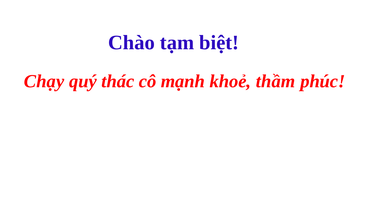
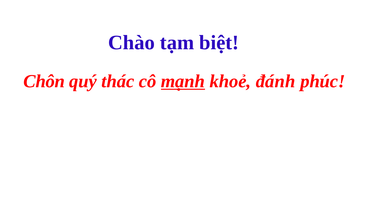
Chạy: Chạy -> Chôn
mạnh underline: none -> present
thầm: thầm -> đánh
